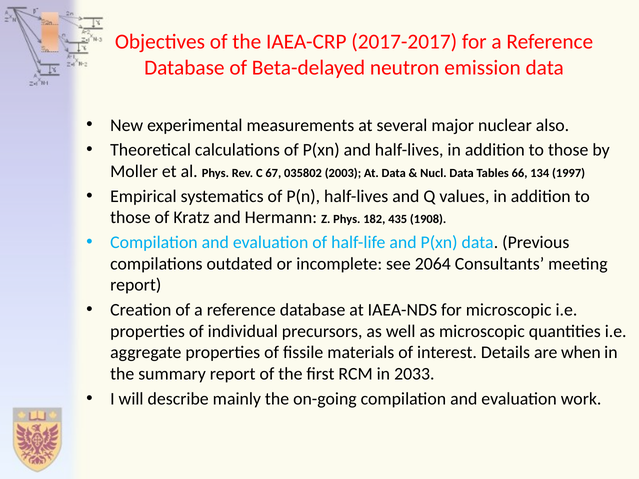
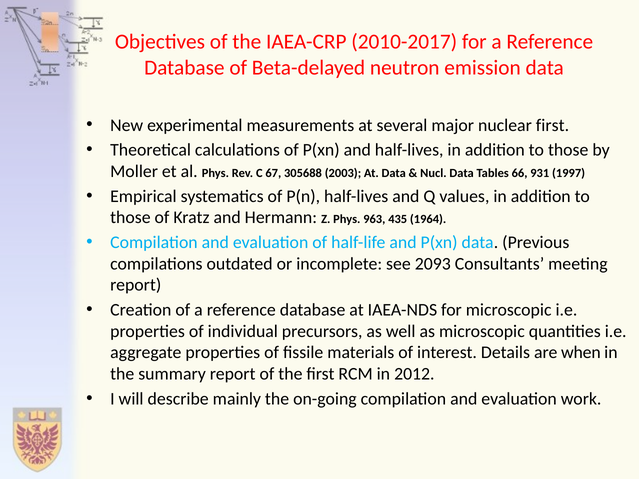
2017-2017: 2017-2017 -> 2010-2017
nuclear also: also -> first
035802: 035802 -> 305688
134: 134 -> 931
182: 182 -> 963
1908: 1908 -> 1964
2064: 2064 -> 2093
2033: 2033 -> 2012
